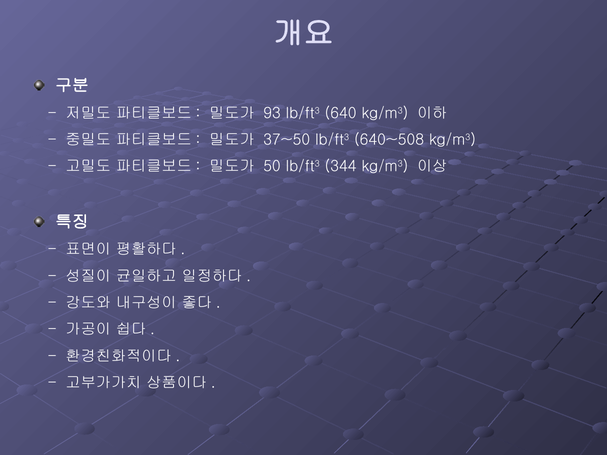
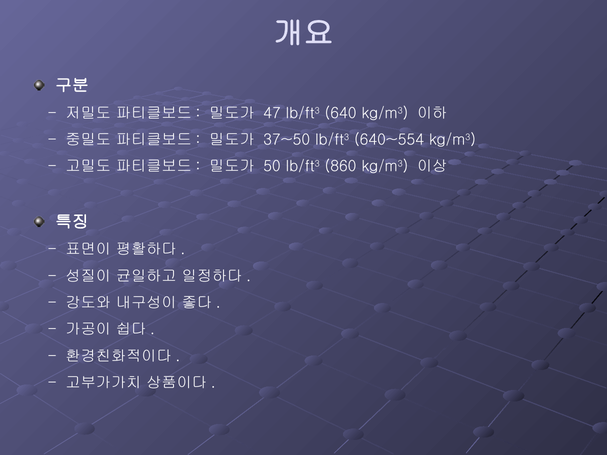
93: 93 -> 47
640~508: 640~508 -> 640~554
344: 344 -> 860
